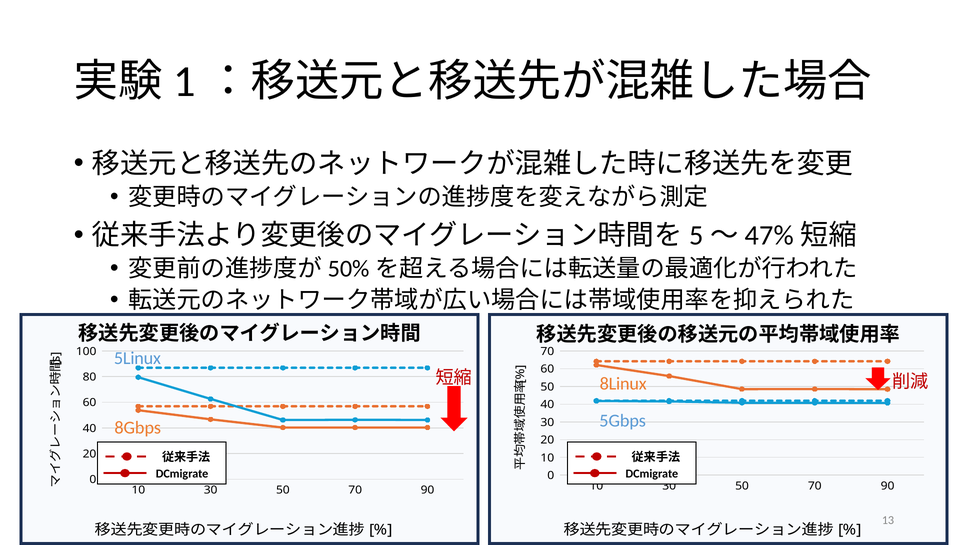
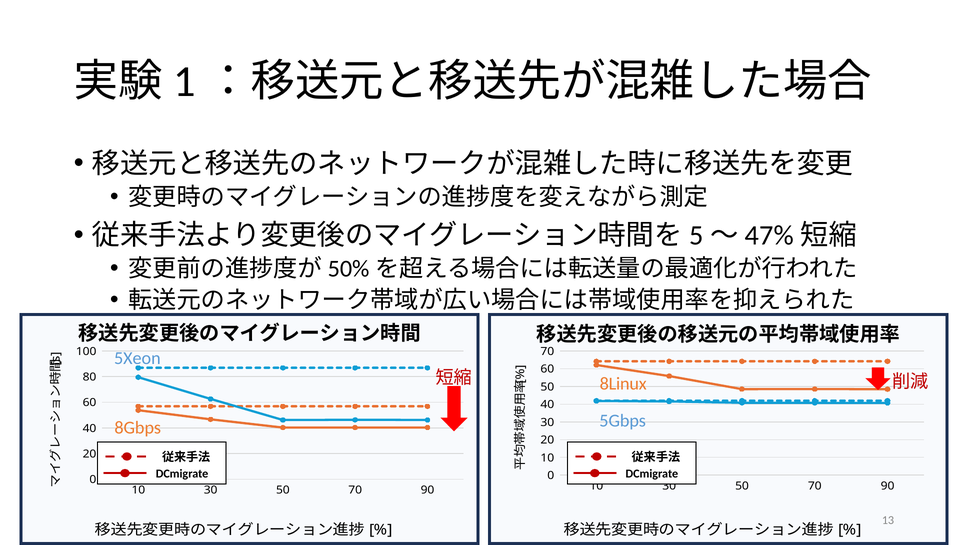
5Linux: 5Linux -> 5Xeon
